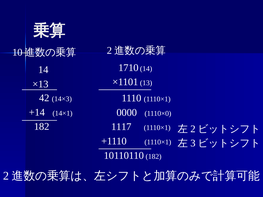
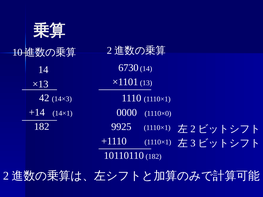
1710: 1710 -> 6730
1117: 1117 -> 9925
